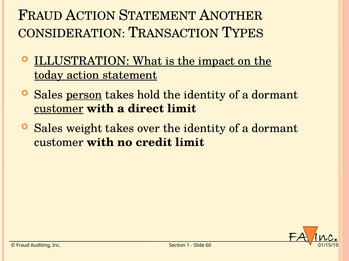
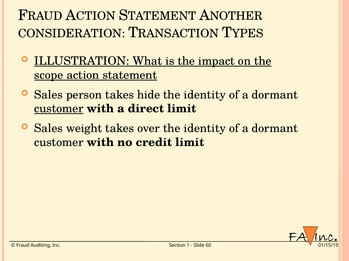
today: today -> scope
person underline: present -> none
hold: hold -> hide
